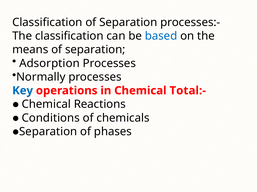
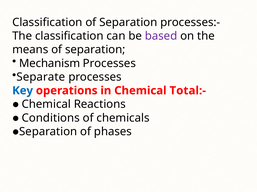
based colour: blue -> purple
Adsorption: Adsorption -> Mechanism
Normally: Normally -> Separate
